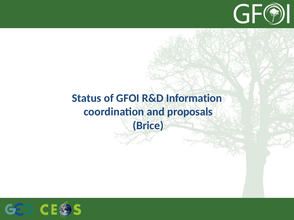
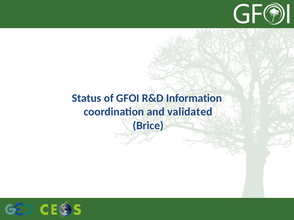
proposals: proposals -> validated
